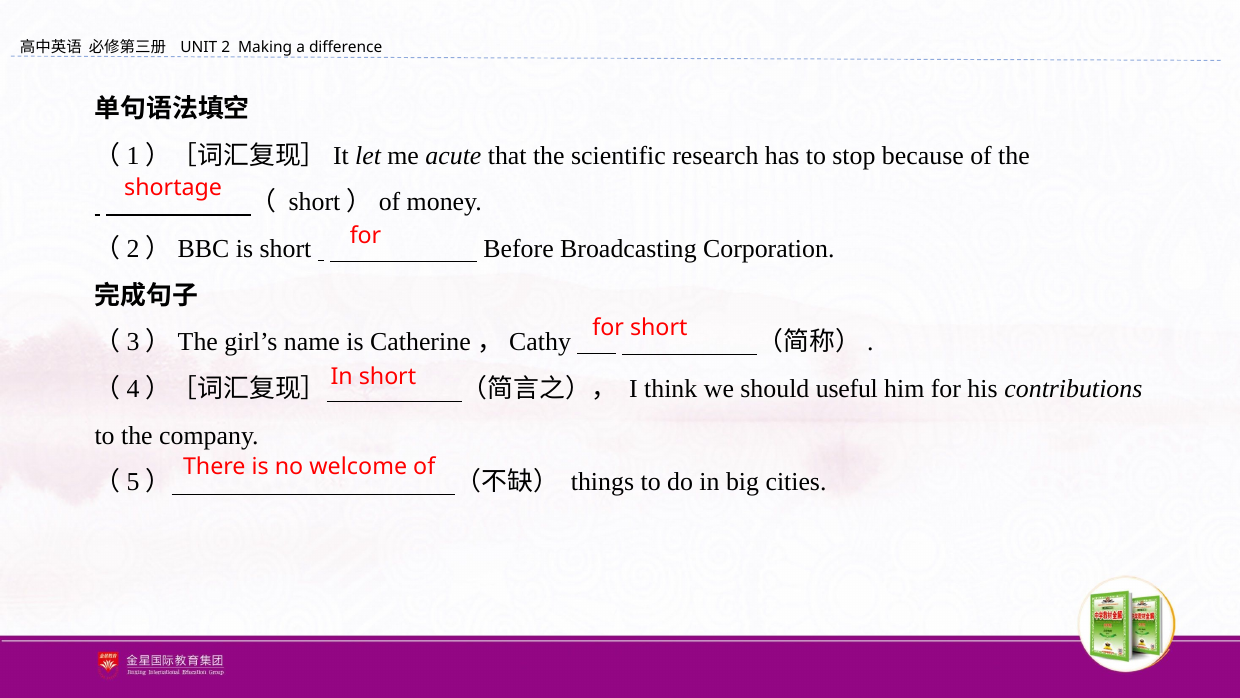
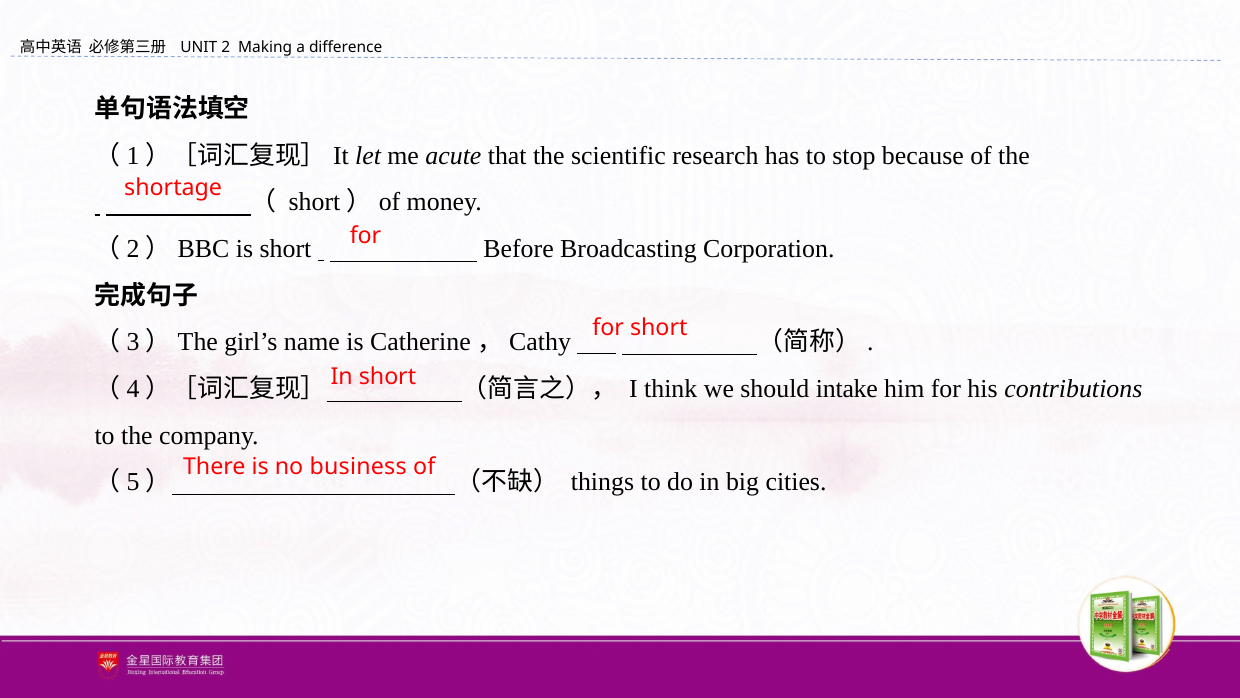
useful: useful -> intake
welcome: welcome -> business
